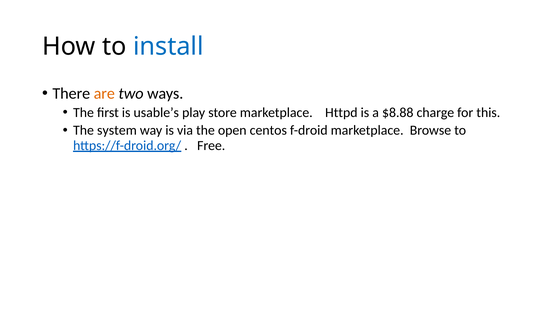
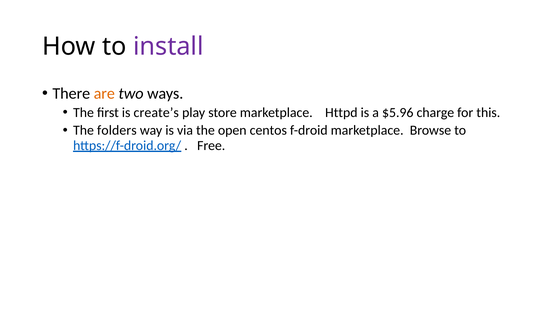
install colour: blue -> purple
usable’s: usable’s -> create’s
$8.88: $8.88 -> $5.96
system: system -> folders
